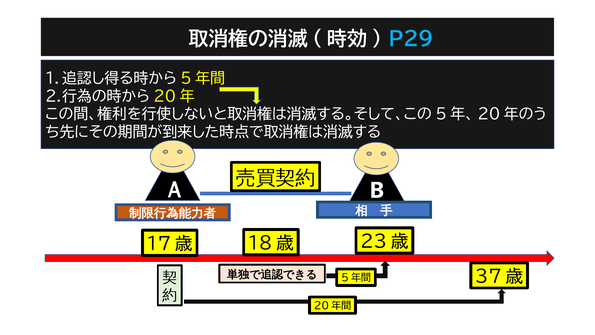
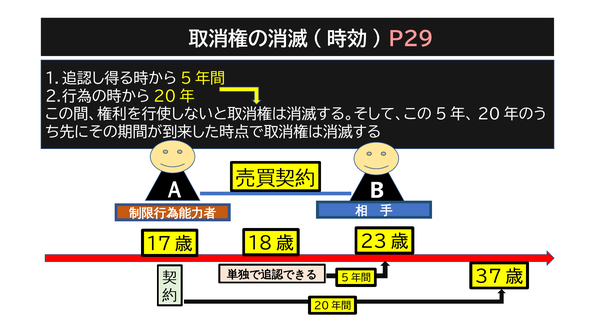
P29 colour: light blue -> pink
